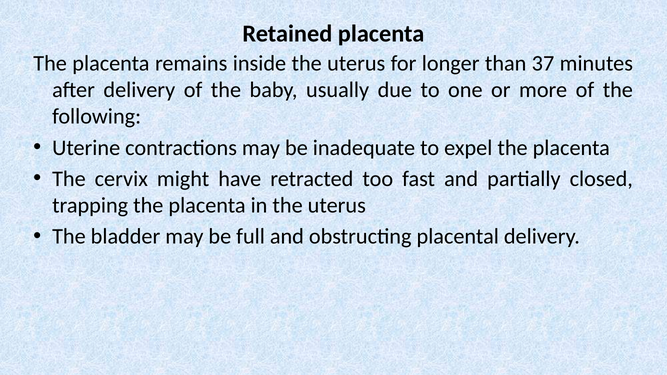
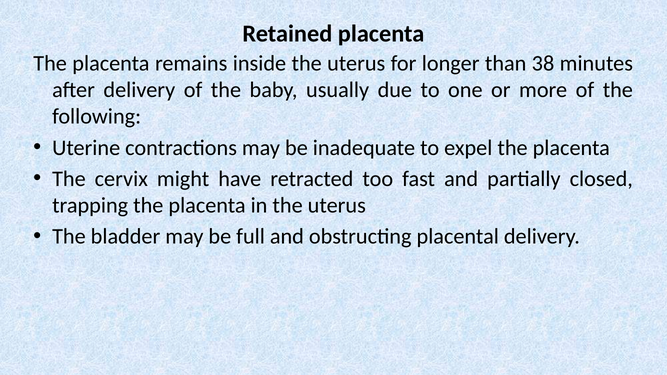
37: 37 -> 38
